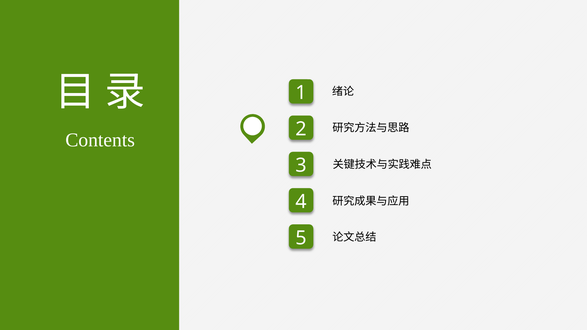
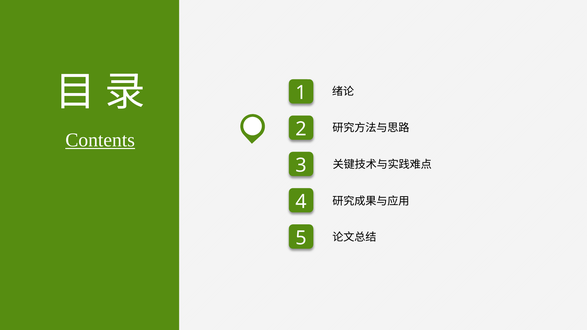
Contents underline: none -> present
